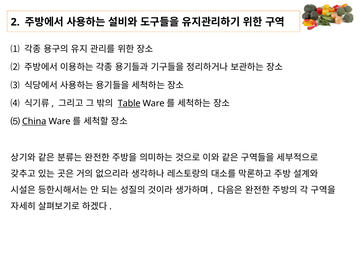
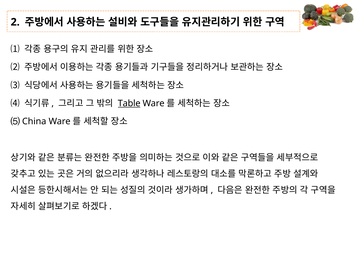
China underline: present -> none
